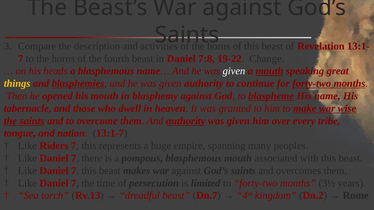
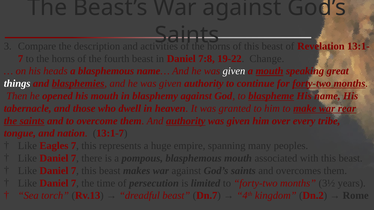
things colour: yellow -> white
wise: wise -> rear
Riders: Riders -> Eagles
